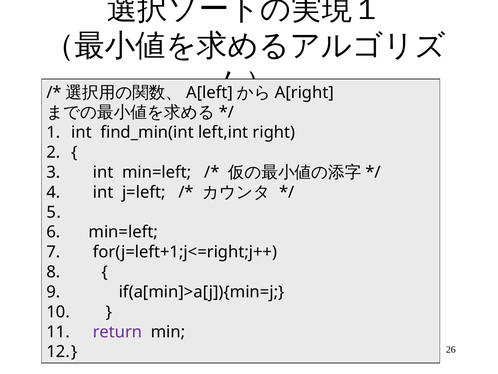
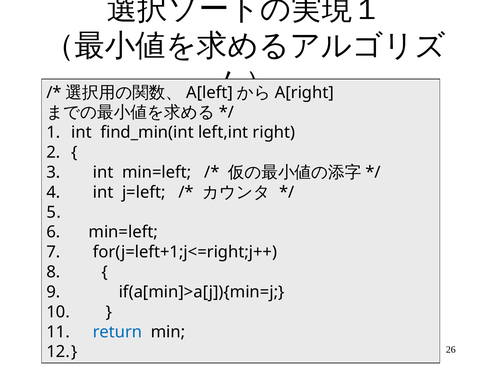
return colour: purple -> blue
